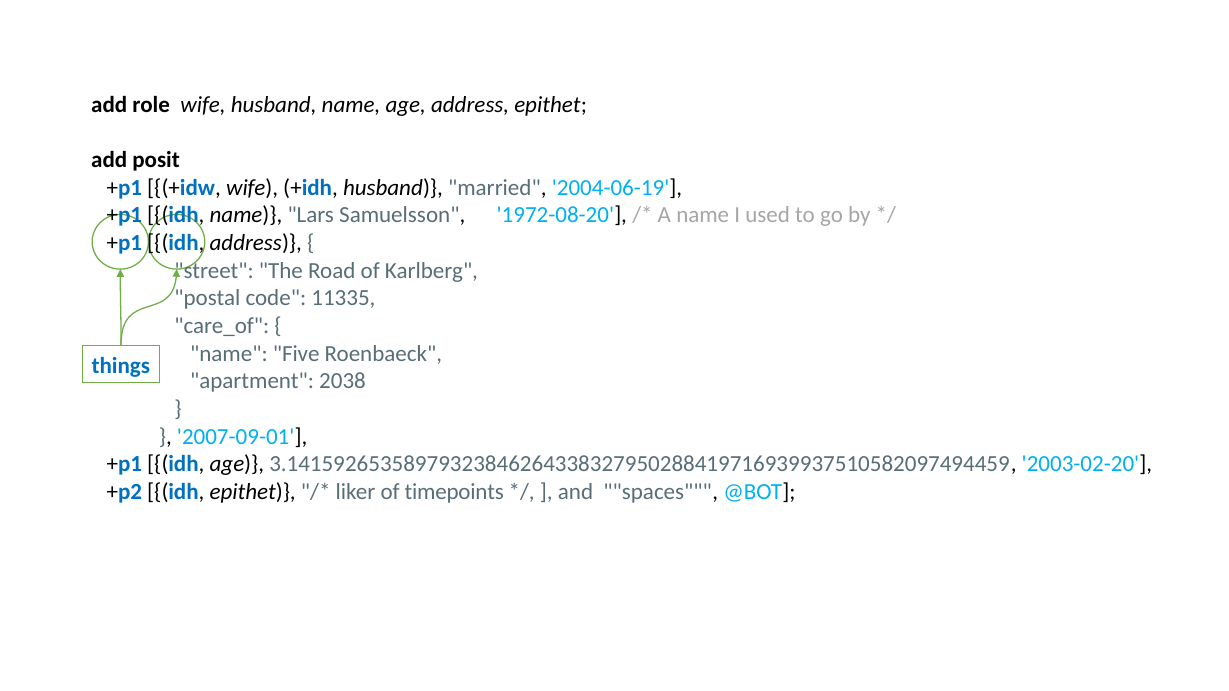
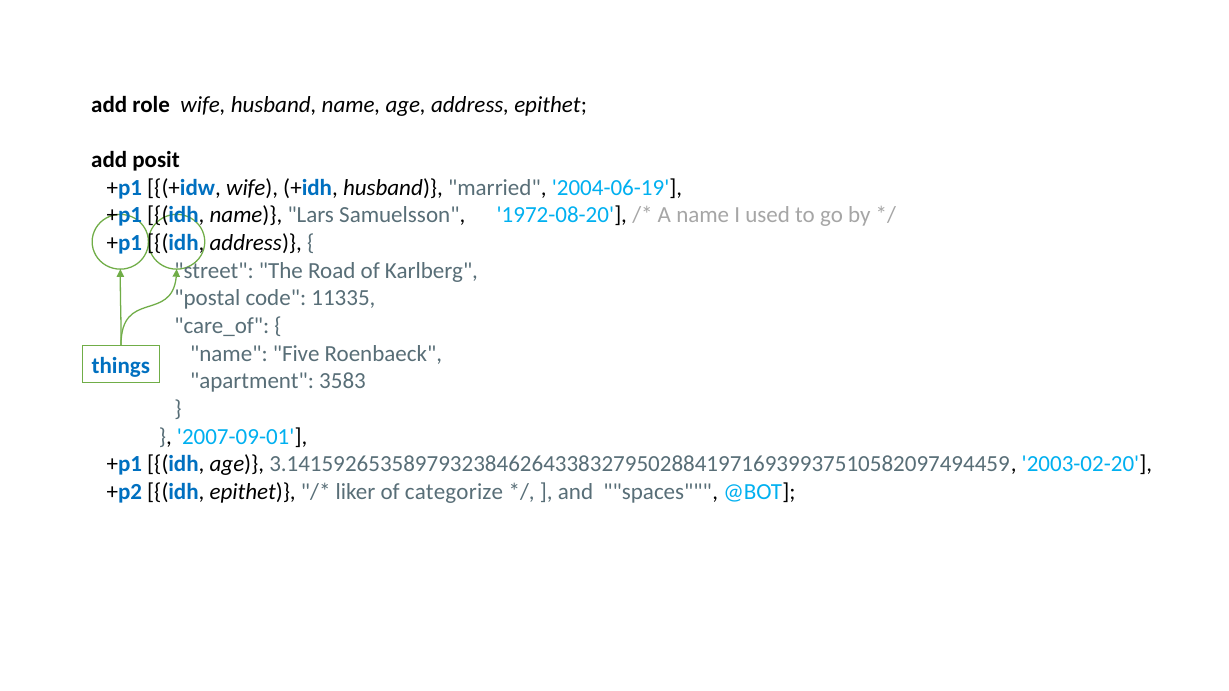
2038: 2038 -> 3583
timepoints: timepoints -> categorize
